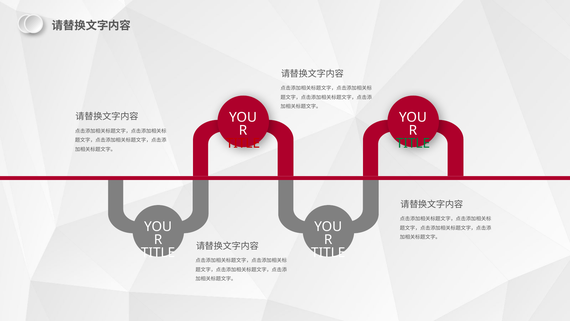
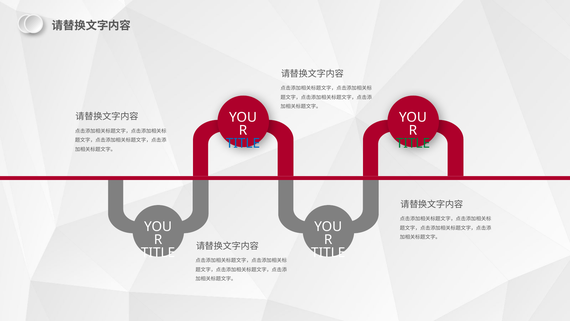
TITLE at (243, 143) colour: red -> blue
